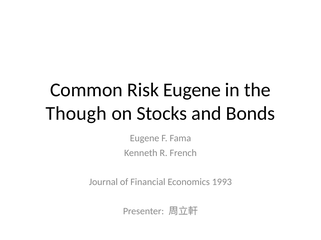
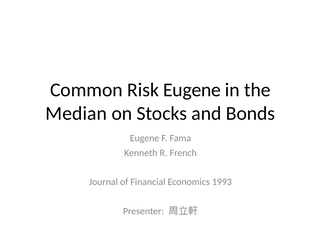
Though: Though -> Median
